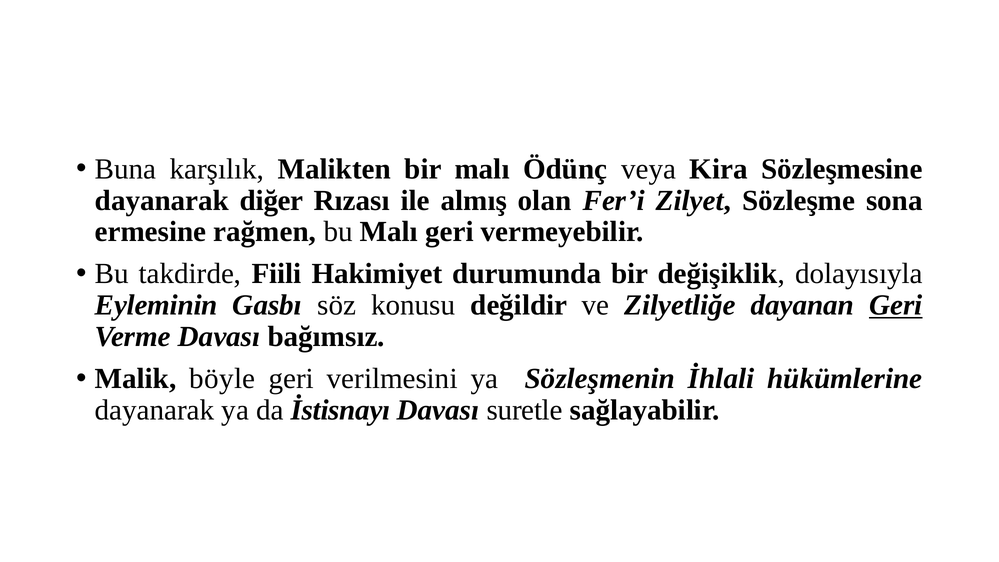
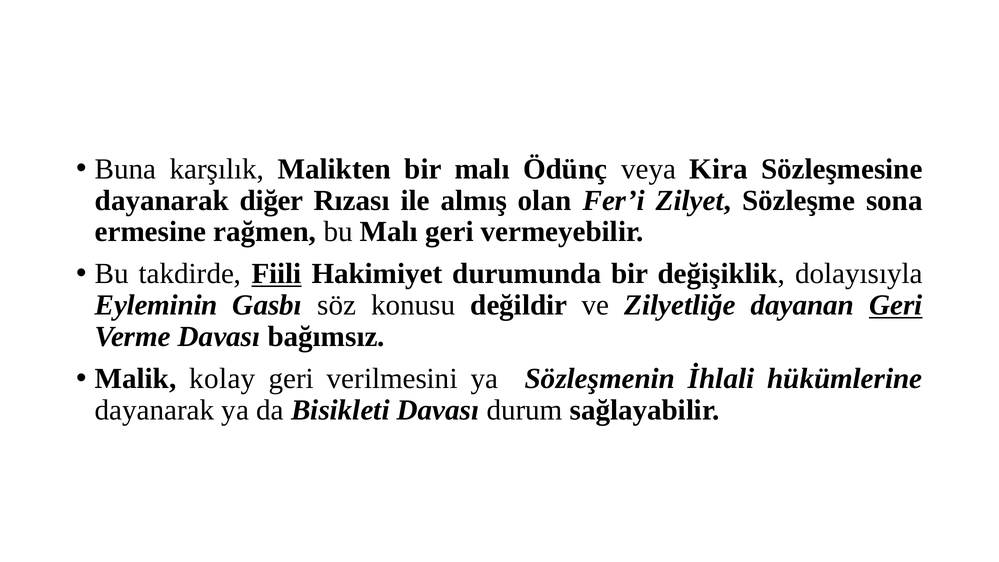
Fiili underline: none -> present
böyle: böyle -> kolay
İstisnayı: İstisnayı -> Bisikleti
suretle: suretle -> durum
